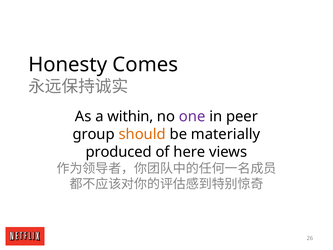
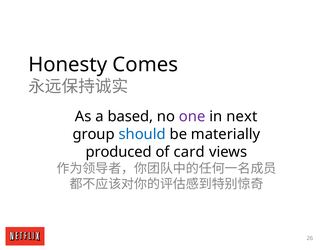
within: within -> based
peer: peer -> next
should colour: orange -> blue
here: here -> card
